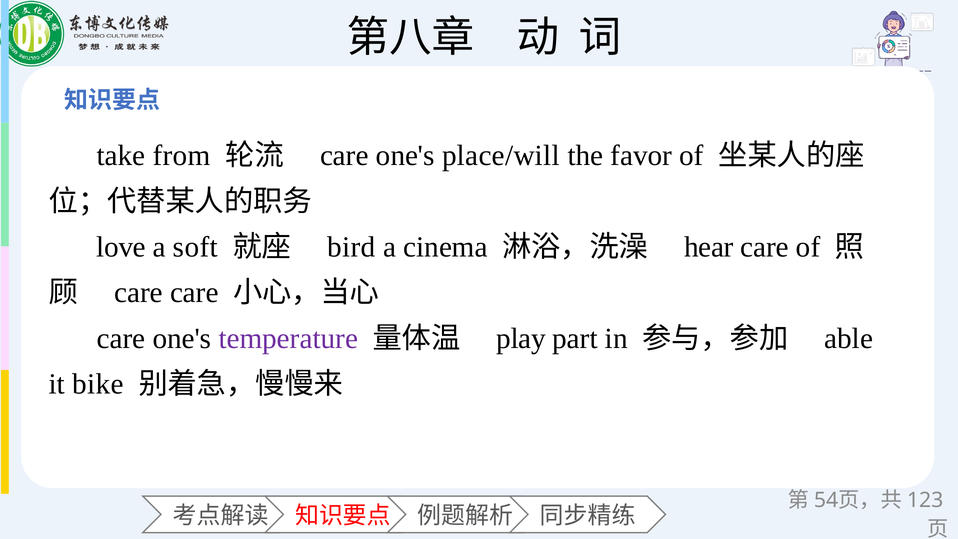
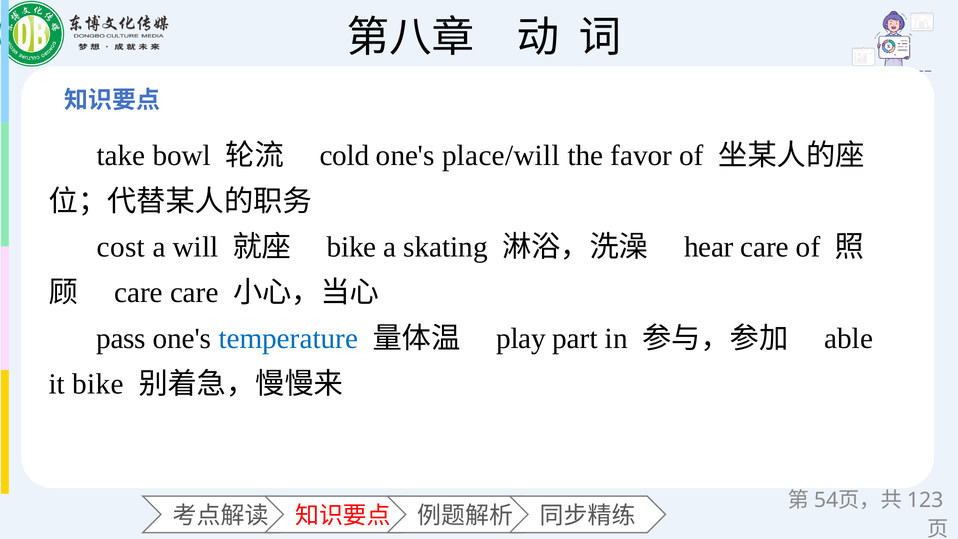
from: from -> bowl
care at (344, 156): care -> cold
love: love -> cost
soft: soft -> will
bird at (351, 247): bird -> bike
cinema: cinema -> skating
care at (121, 338): care -> pass
temperature colour: purple -> blue
